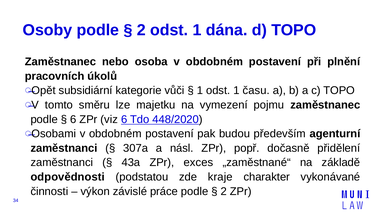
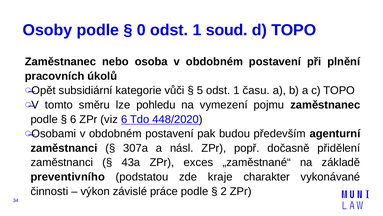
2 at (141, 30): 2 -> 0
dána: dána -> soud
1 at (200, 90): 1 -> 5
majetku: majetku -> pohledu
odpovědnosti: odpovědnosti -> preventivního
